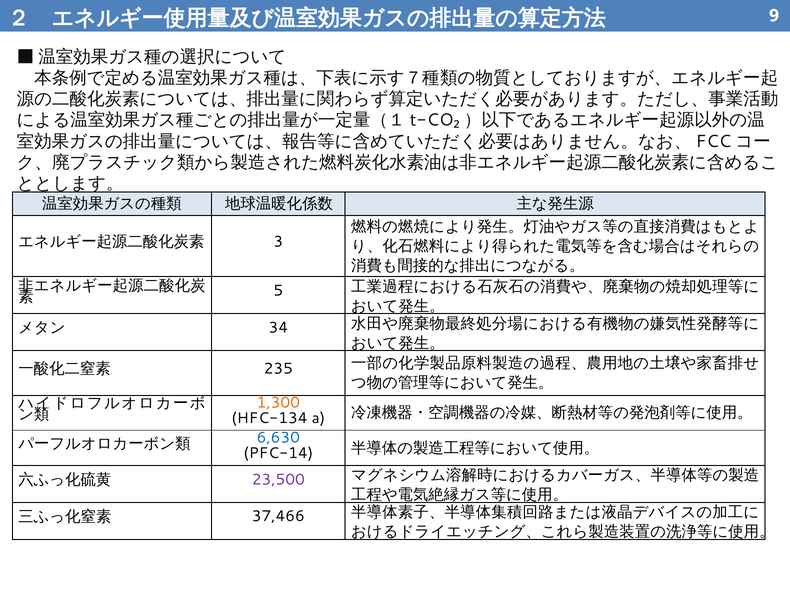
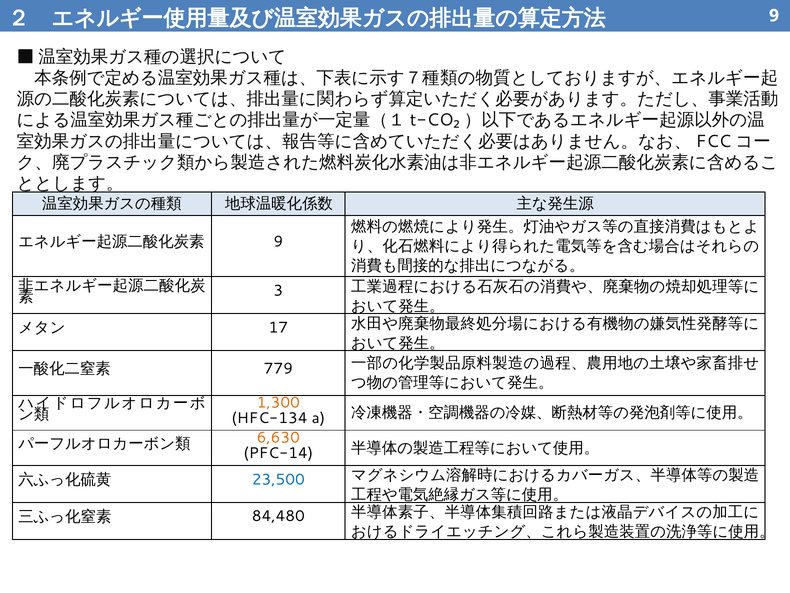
3 at (278, 241): 3 -> 9
5: 5 -> 3
34: 34 -> 17
235: 235 -> 779
6,630 colour: blue -> orange
23,500 colour: purple -> blue
37,466: 37,466 -> 84,480
